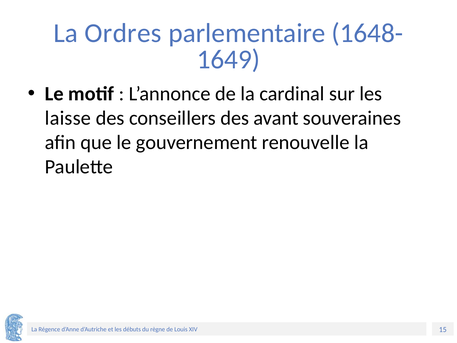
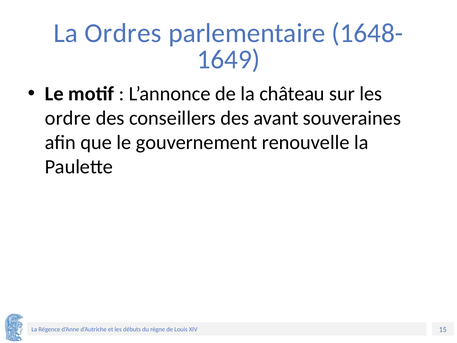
cardinal: cardinal -> château
laisse: laisse -> ordre
